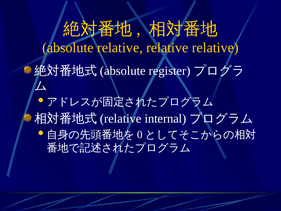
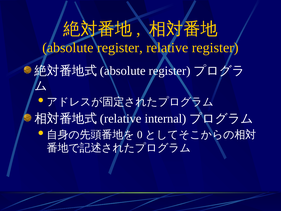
relative at (120, 48): relative -> register
relative at (215, 48): relative -> register
